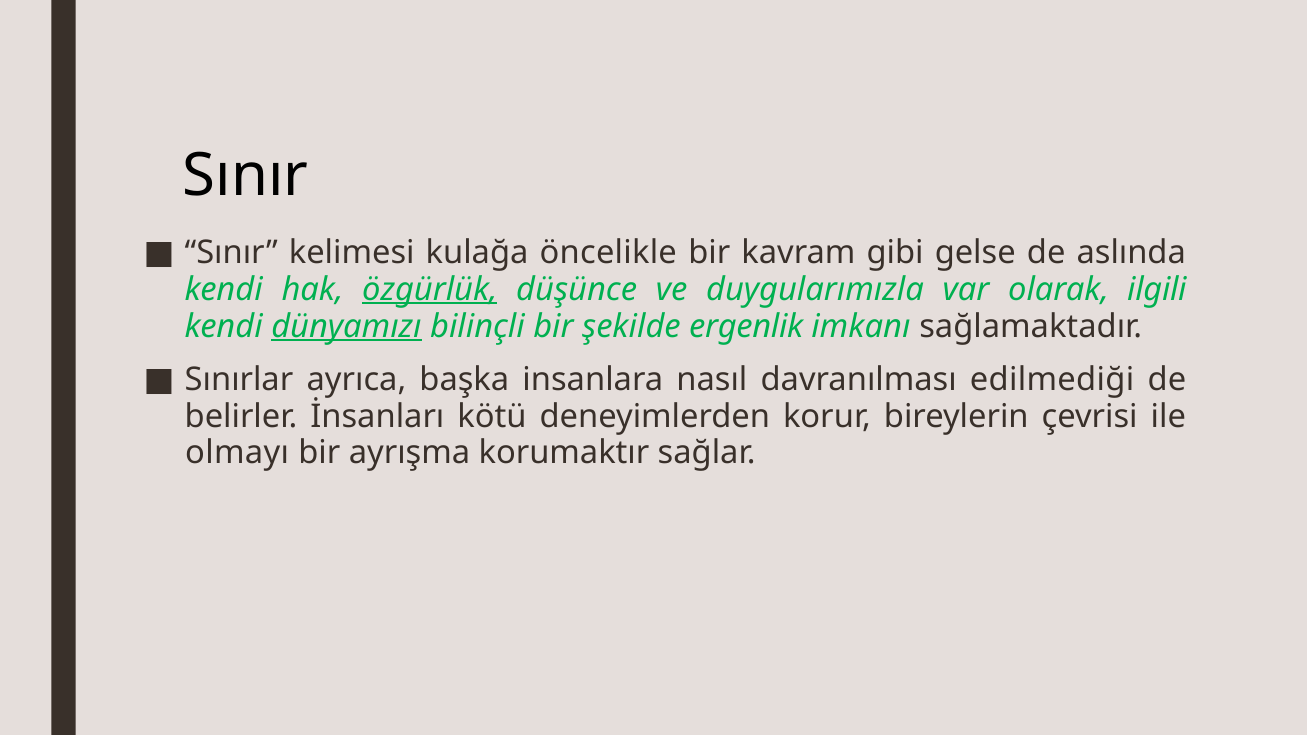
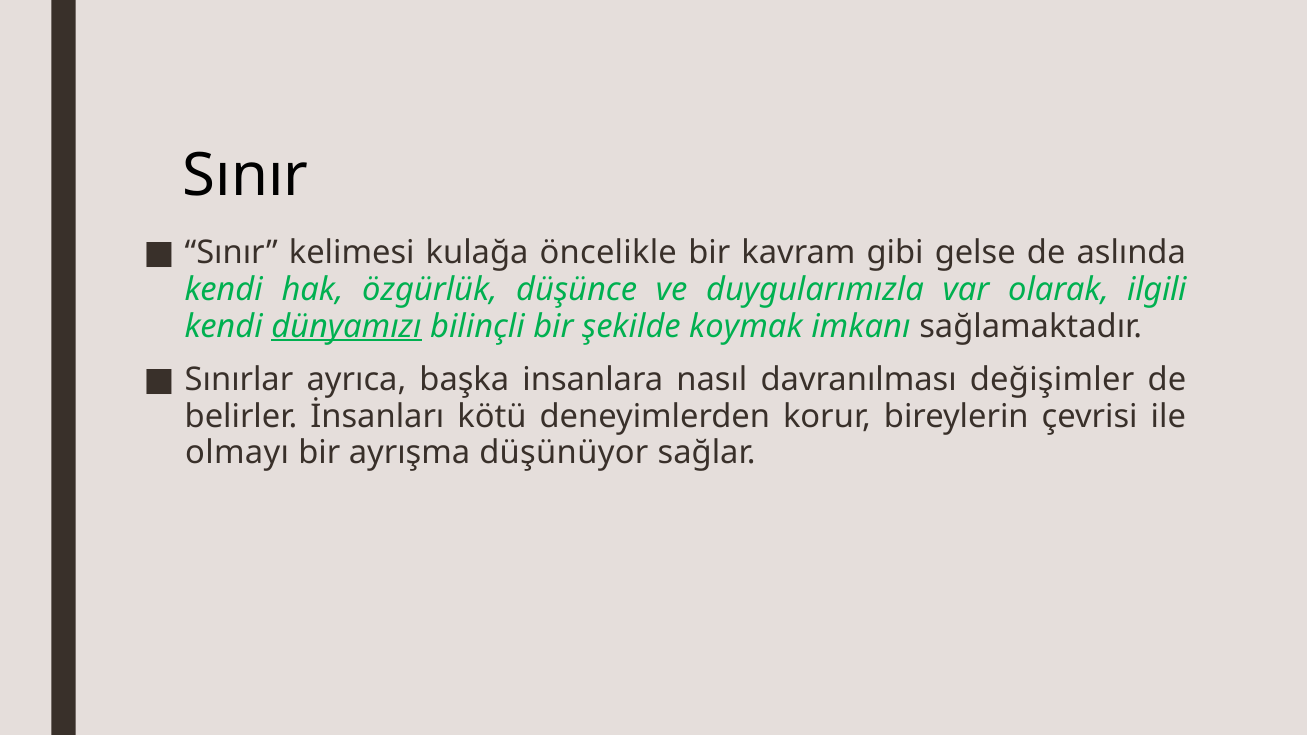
özgürlük underline: present -> none
ergenlik: ergenlik -> koymak
edilmediği: edilmediği -> değişimler
korumaktır: korumaktır -> düşünüyor
